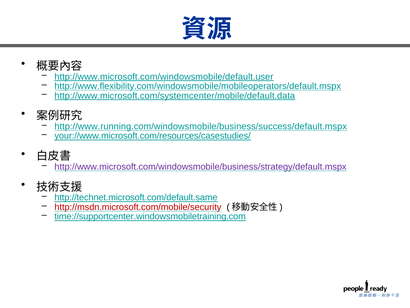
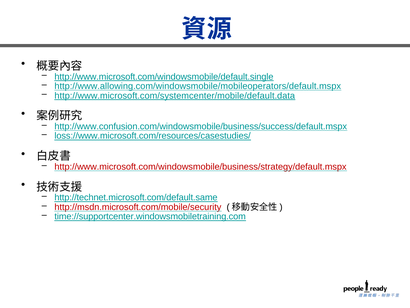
http://www.microsoft.com/windowsmobile/default.user: http://www.microsoft.com/windowsmobile/default.user -> http://www.microsoft.com/windowsmobile/default.single
http://www.flexibility.com/windowsmobile/mobileoperators/default.mspx: http://www.flexibility.com/windowsmobile/mobileoperators/default.mspx -> http://www.allowing.com/windowsmobile/mobileoperators/default.mspx
http://www.running.com/windowsmobile/business/success/default.mspx: http://www.running.com/windowsmobile/business/success/default.mspx -> http://www.confusion.com/windowsmobile/business/success/default.mspx
your://www.microsoft.com/resources/casestudies/: your://www.microsoft.com/resources/casestudies/ -> loss://www.microsoft.com/resources/casestudies/
http://www.microsoft.com/windowsmobile/business/strategy/default.mspx colour: purple -> red
